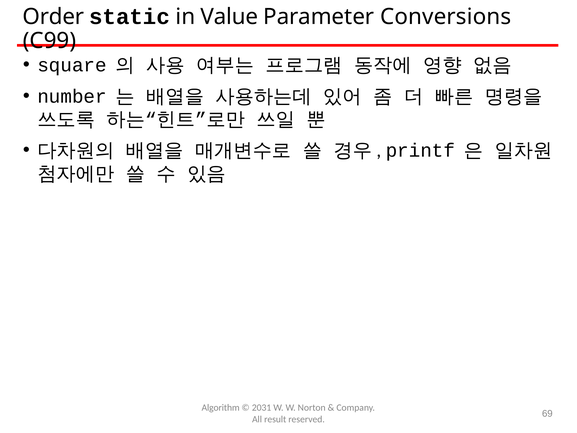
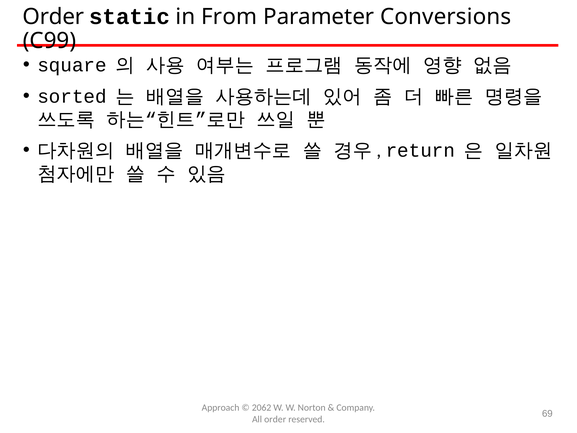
Value: Value -> From
number: number -> sorted
printf: printf -> return
Algorithm: Algorithm -> Approach
2031: 2031 -> 2062
All result: result -> order
